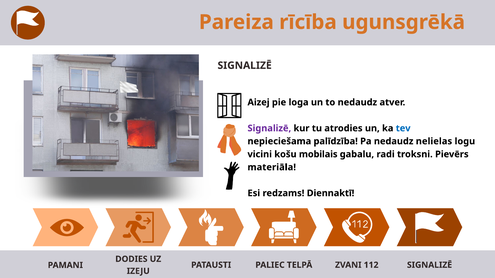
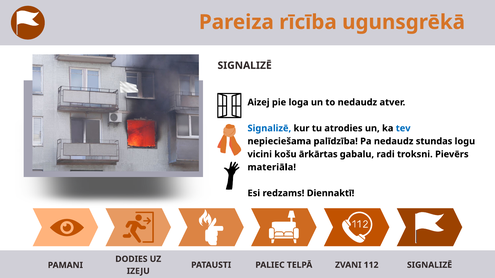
Signalizē at (269, 128) colour: purple -> blue
nelielas: nelielas -> stundas
mobilais: mobilais -> ārkārtas
